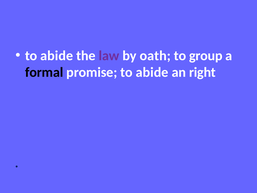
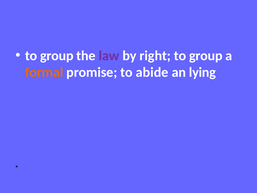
abide at (57, 56): abide -> group
oath: oath -> right
formal colour: black -> orange
right: right -> lying
